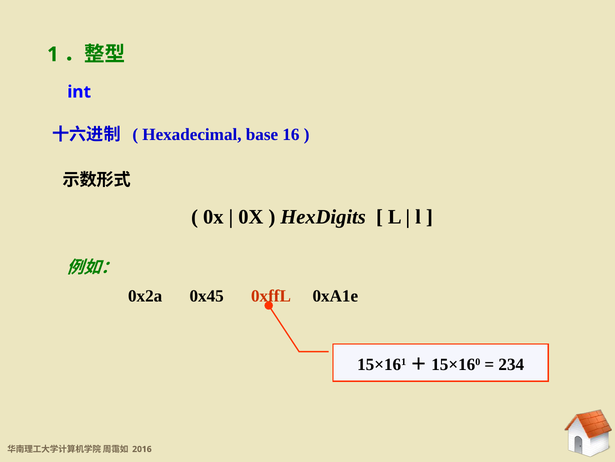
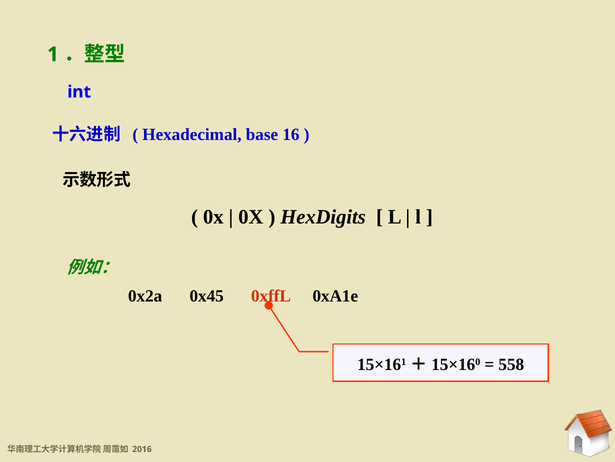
234: 234 -> 558
